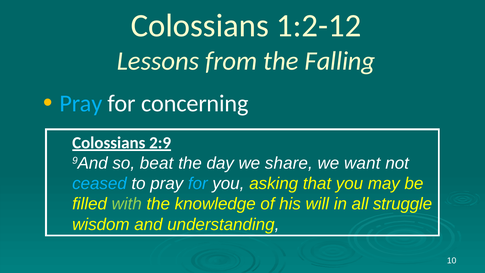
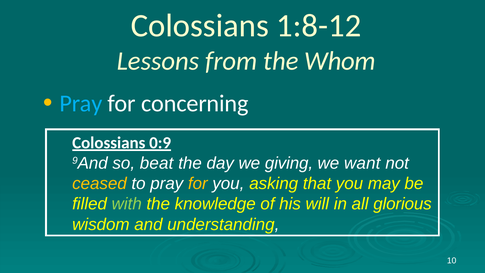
1:2-12: 1:2-12 -> 1:8-12
Falling: Falling -> Whom
2:9: 2:9 -> 0:9
share: share -> giving
ceased colour: light blue -> yellow
for at (198, 184) colour: light blue -> yellow
struggle: struggle -> glorious
